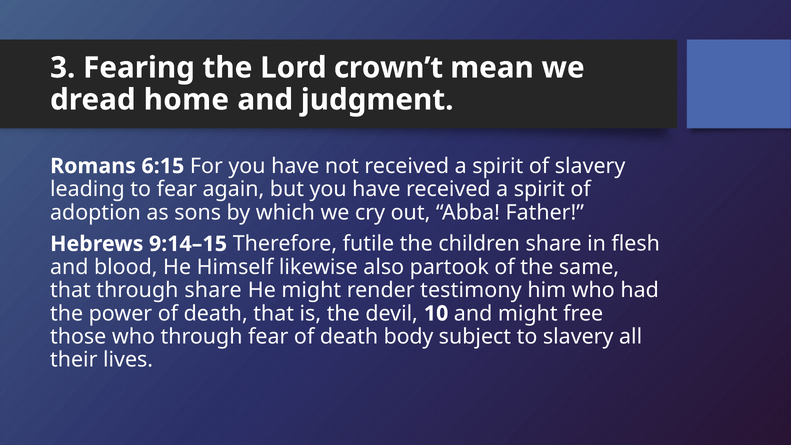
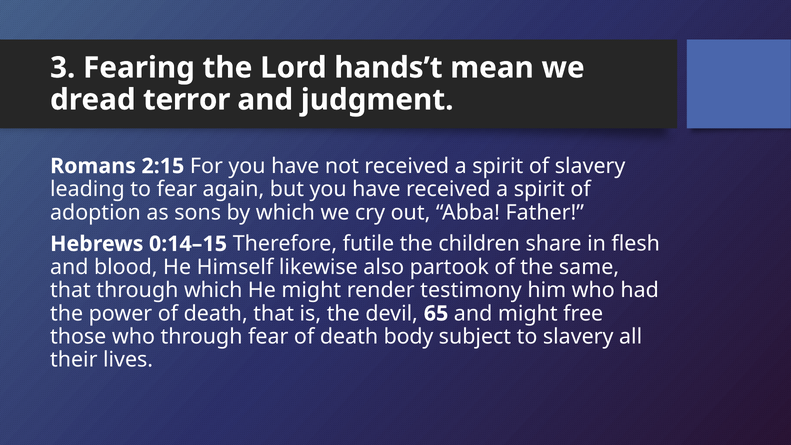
crown’t: crown’t -> hands’t
home: home -> terror
6:15: 6:15 -> 2:15
9:14–15: 9:14–15 -> 0:14–15
through share: share -> which
10: 10 -> 65
